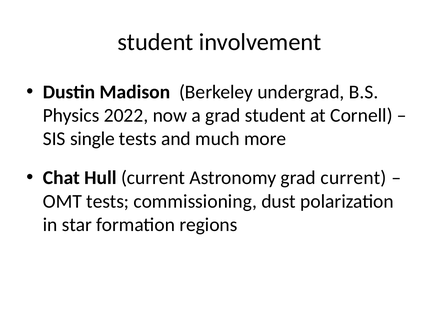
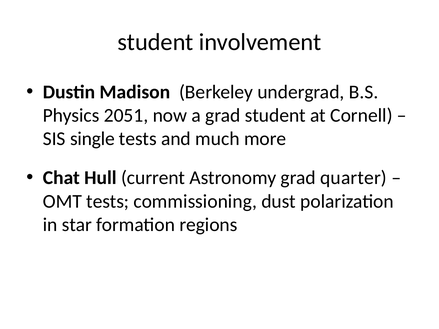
2022: 2022 -> 2051
grad current: current -> quarter
